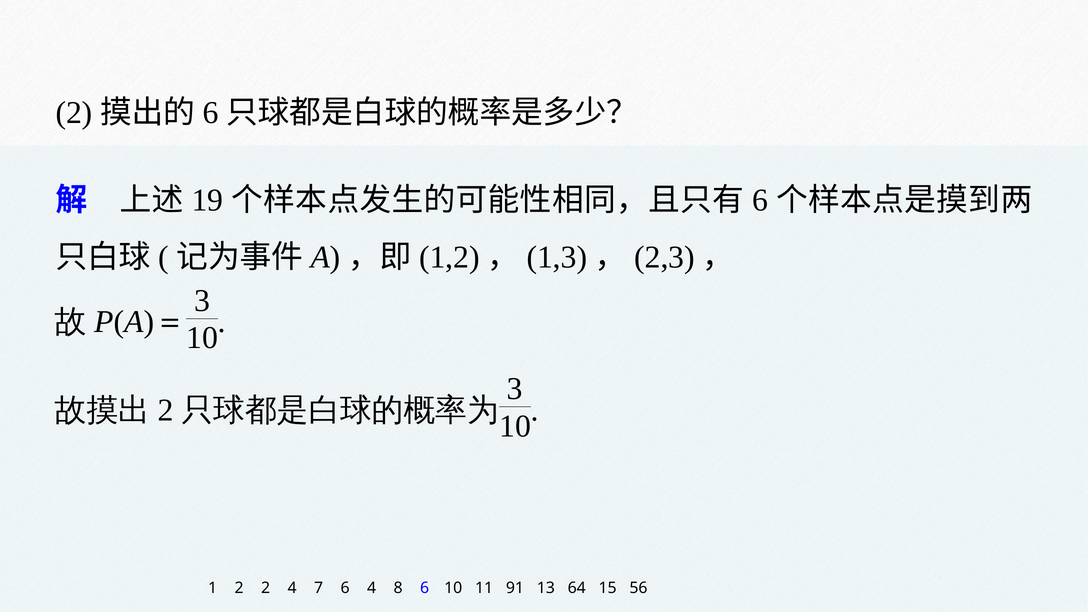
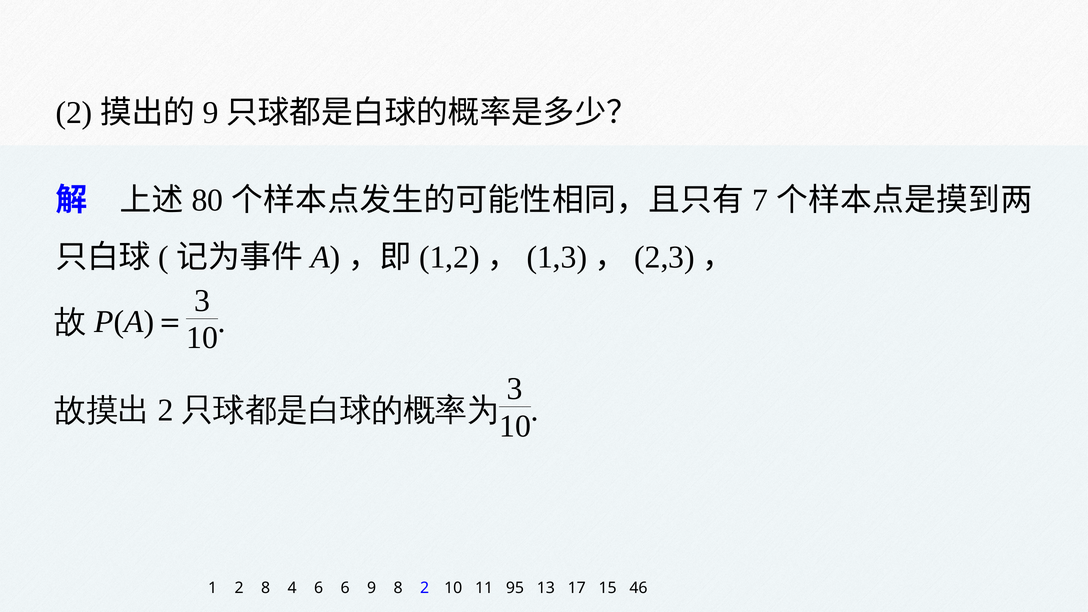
6 at (211, 113): 6 -> 9
19: 19 -> 80
6 at (760, 200): 6 -> 7
2 2: 2 -> 8
4 7: 7 -> 6
6 4: 4 -> 9
8 6: 6 -> 2
91: 91 -> 95
64: 64 -> 17
56: 56 -> 46
